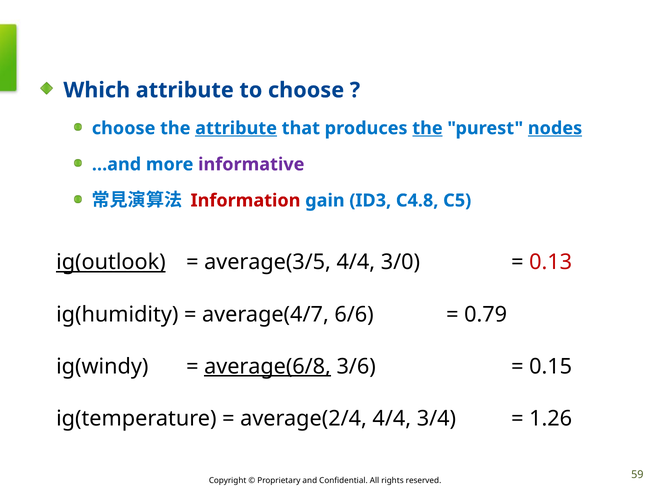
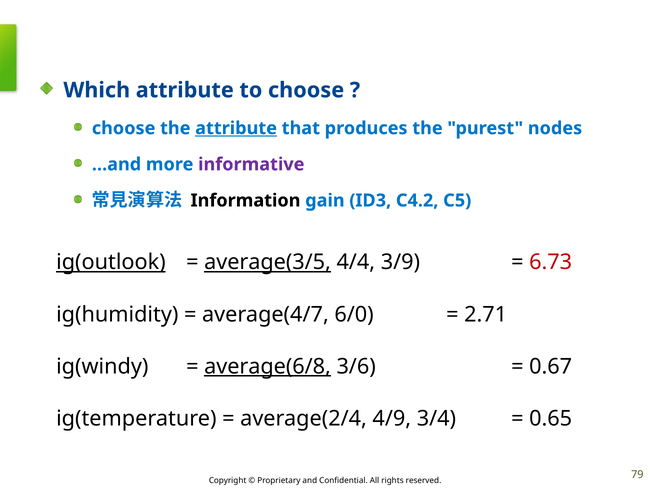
the at (427, 128) underline: present -> none
nodes underline: present -> none
Information colour: red -> black
C4.8: C4.8 -> C4.2
average(3/5 underline: none -> present
3/0: 3/0 -> 3/9
0.13: 0.13 -> 6.73
6/6: 6/6 -> 6/0
0.79: 0.79 -> 2.71
0.15: 0.15 -> 0.67
average(2/4 4/4: 4/4 -> 4/9
1.26: 1.26 -> 0.65
59: 59 -> 79
